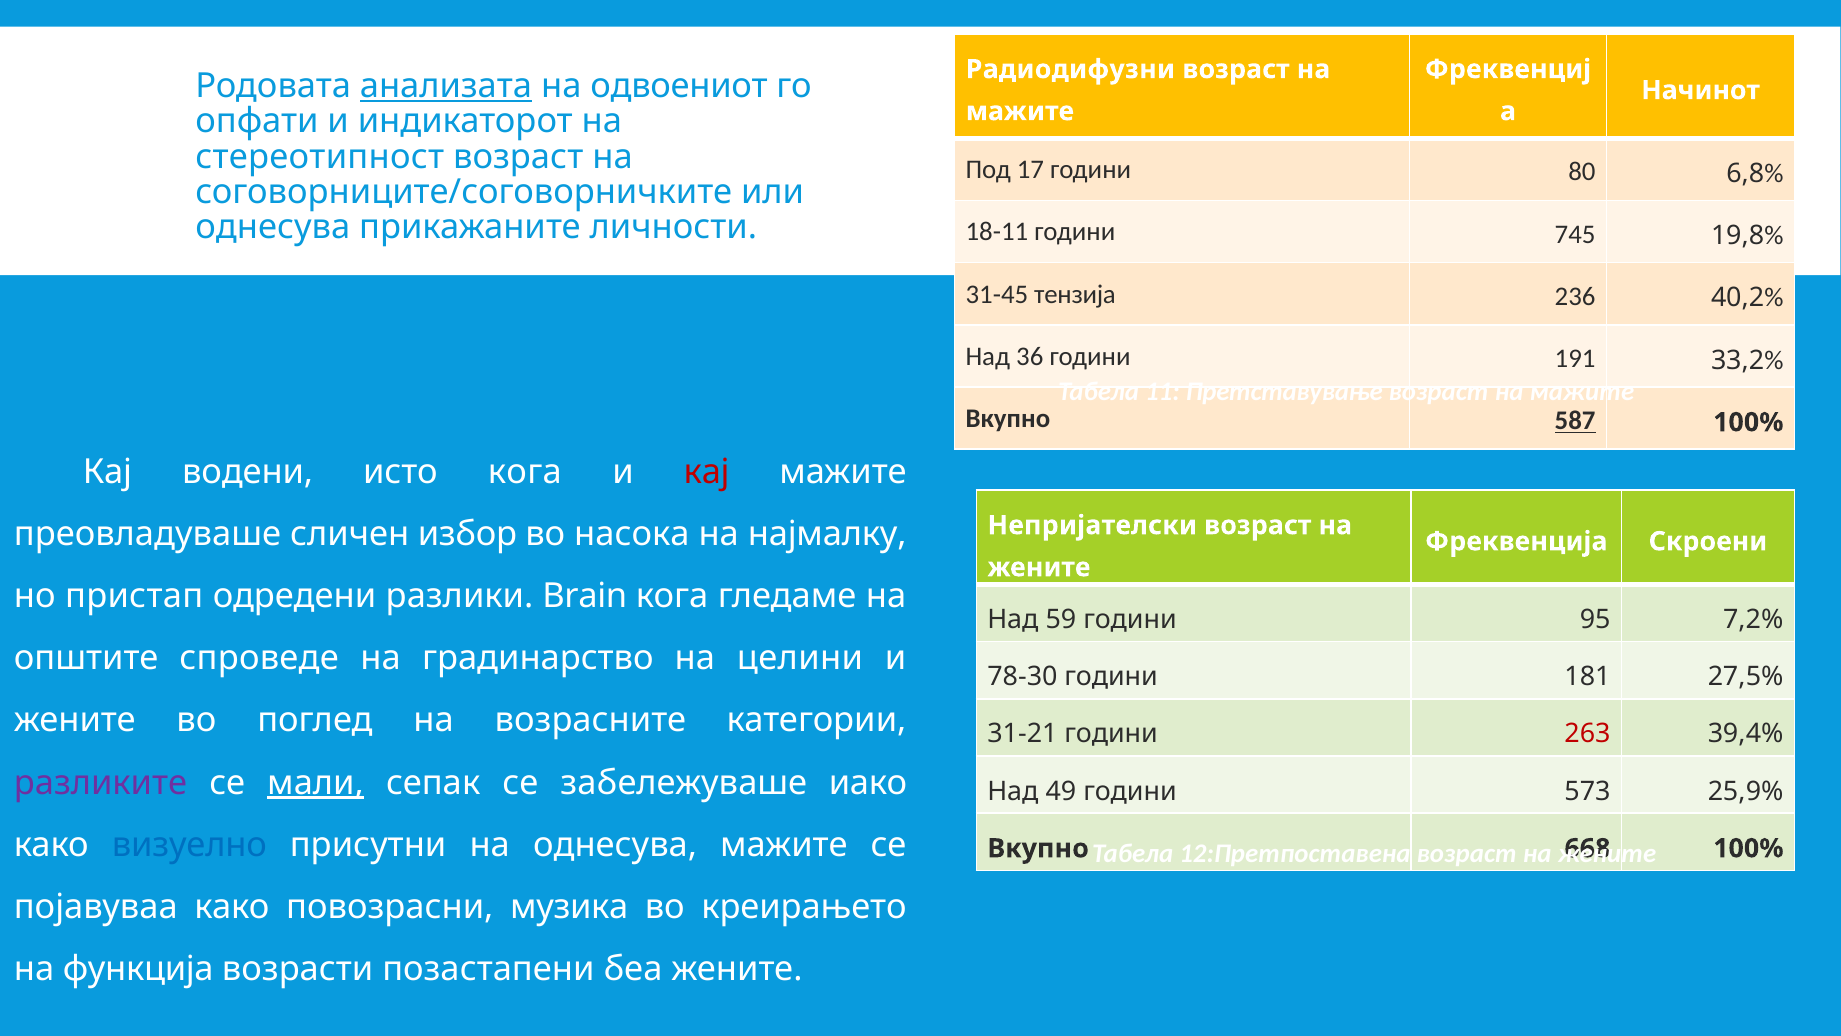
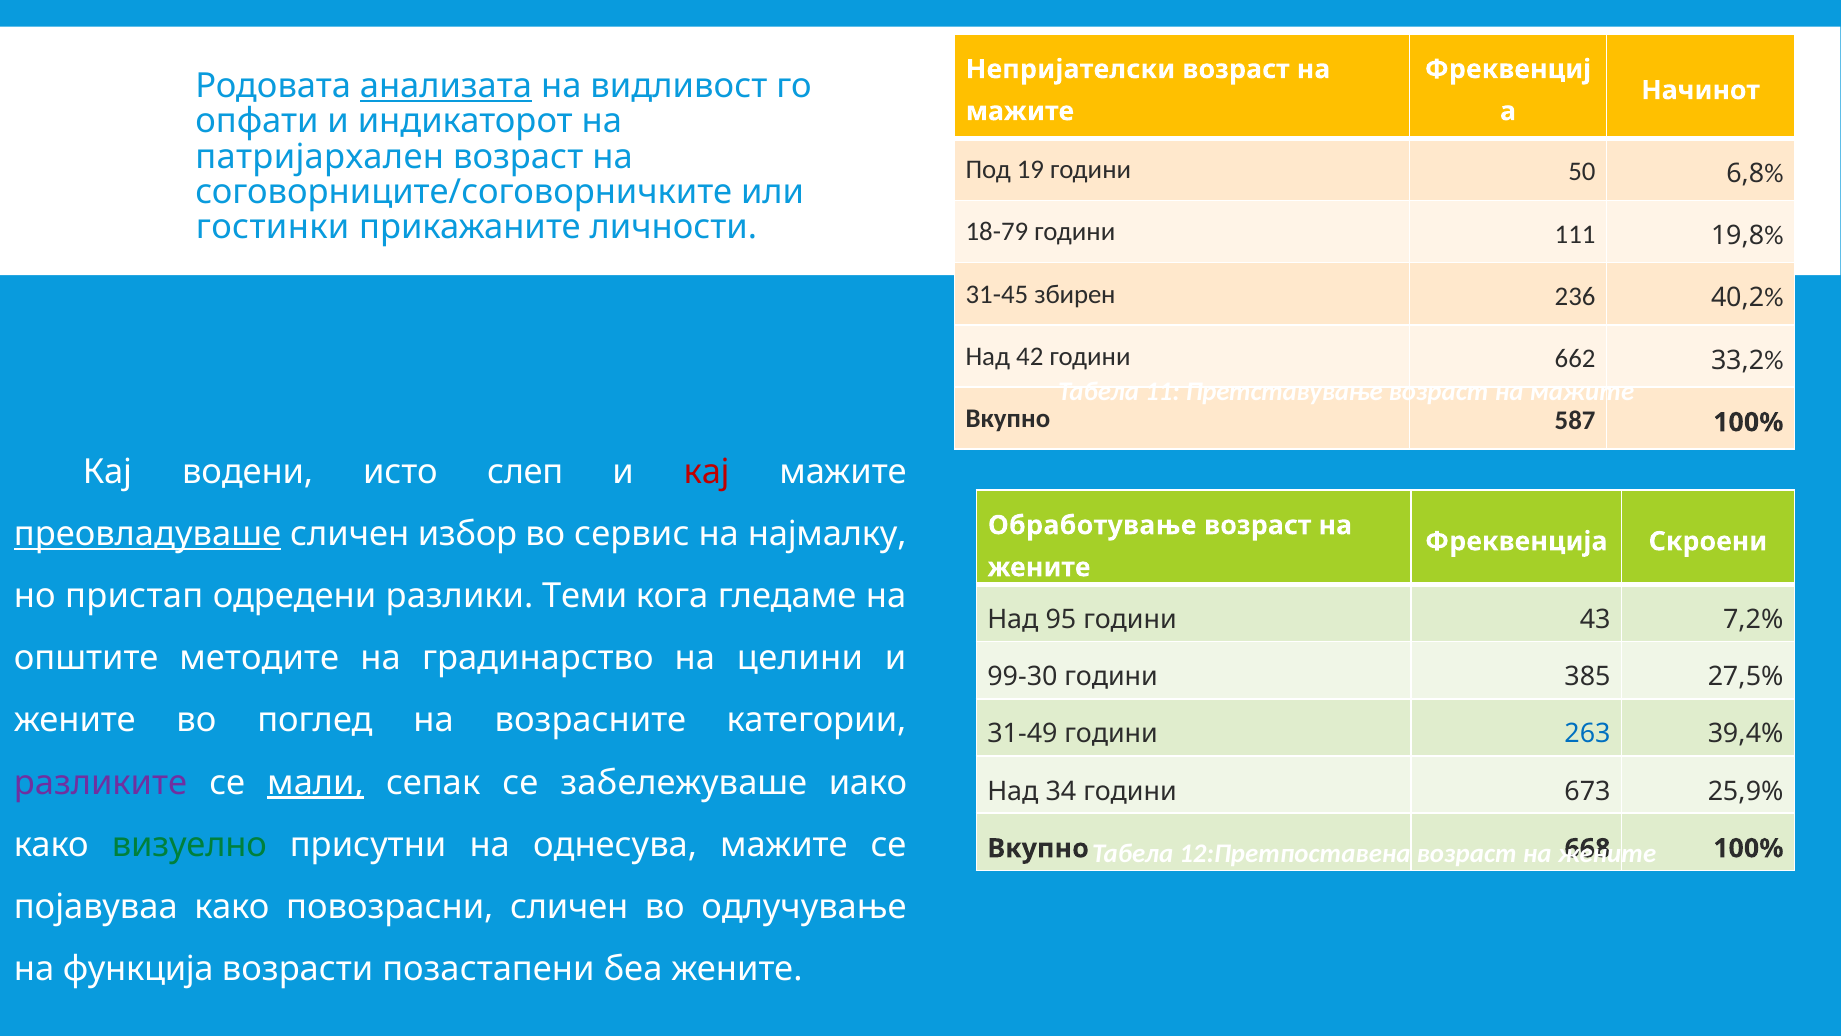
Радиодифузни: Радиодифузни -> Непријателски
одвоениот: одвоениот -> видливост
стереотипност: стереотипност -> патријархален
17: 17 -> 19
80: 80 -> 50
однесува at (273, 227): однесува -> гостинки
18-11: 18-11 -> 18-79
745: 745 -> 111
тензија: тензија -> збирен
36: 36 -> 42
191: 191 -> 662
587 underline: present -> none
исто кога: кога -> слеп
Непријателски: Непријателски -> Обработување
преовладуваше underline: none -> present
насока: насока -> сервис
Brain: Brain -> Теми
59: 59 -> 95
95: 95 -> 43
спроведе: спроведе -> методите
78-30: 78-30 -> 99-30
181: 181 -> 385
31-21: 31-21 -> 31-49
263 colour: red -> blue
49: 49 -> 34
573: 573 -> 673
визуелно colour: blue -> green
повозрасни музика: музика -> сличен
креирањето: креирањето -> одлучување
